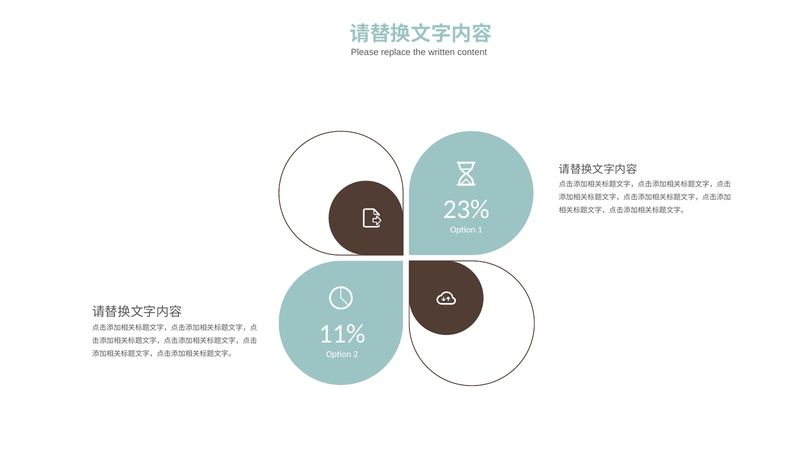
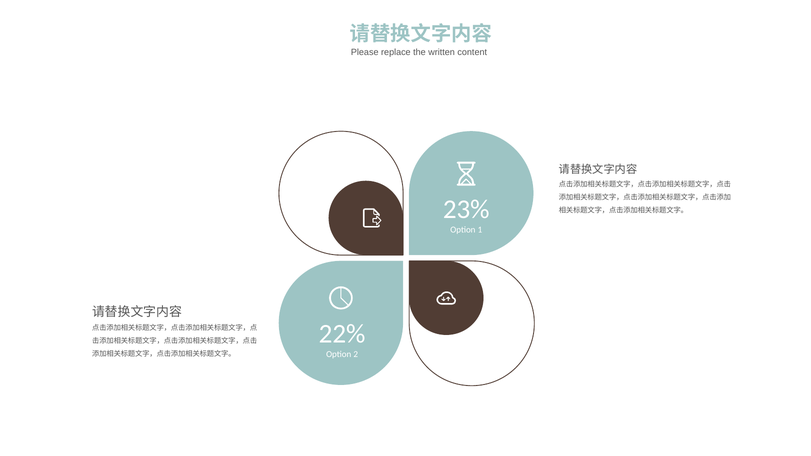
11%: 11% -> 22%
